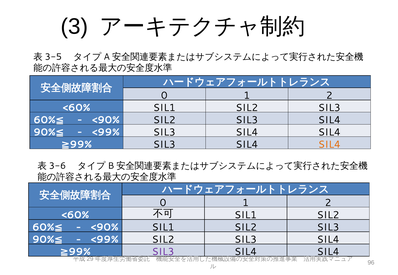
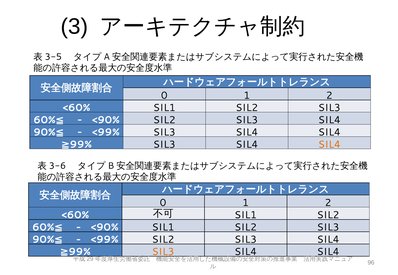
SIL3 at (163, 252) colour: purple -> orange
